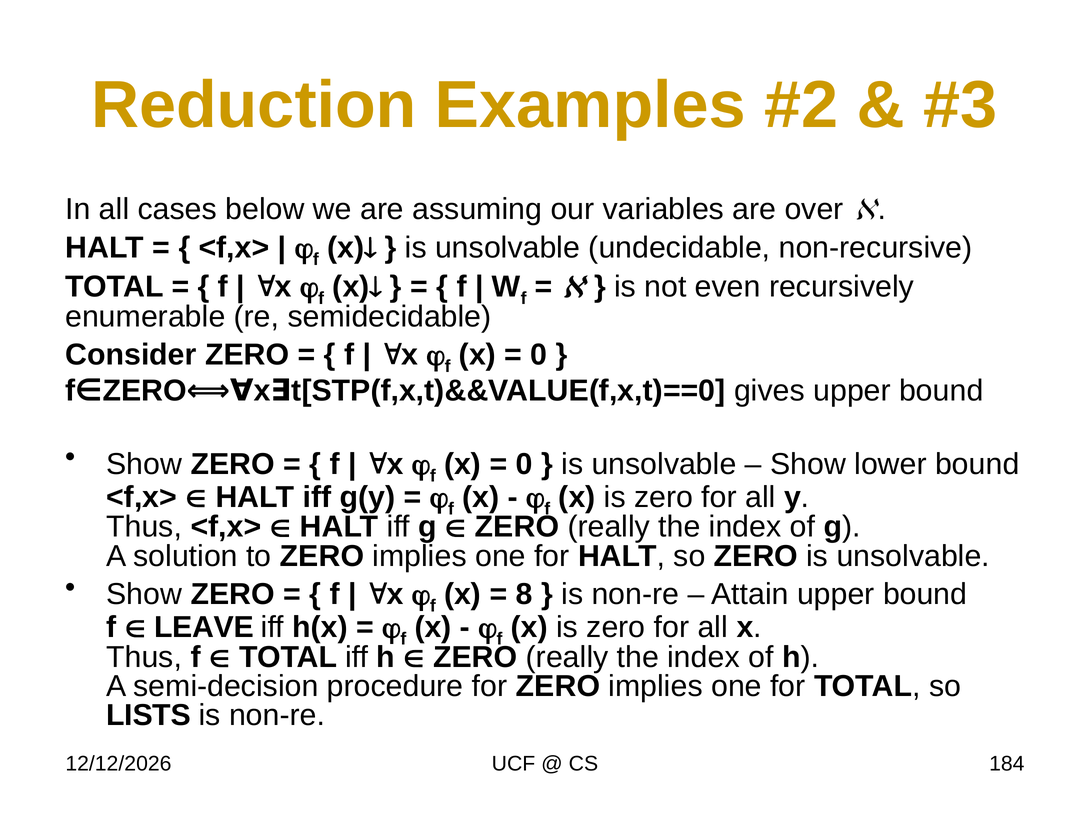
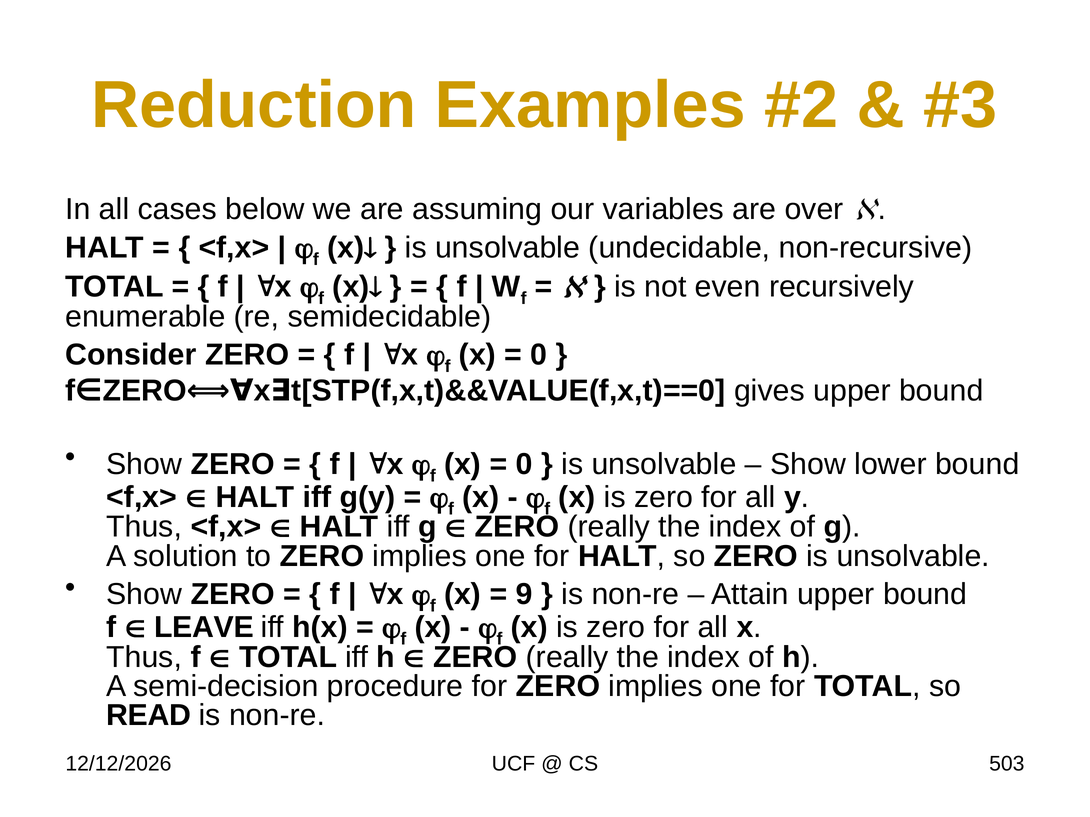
8: 8 -> 9
LISTS: LISTS -> READ
184: 184 -> 503
